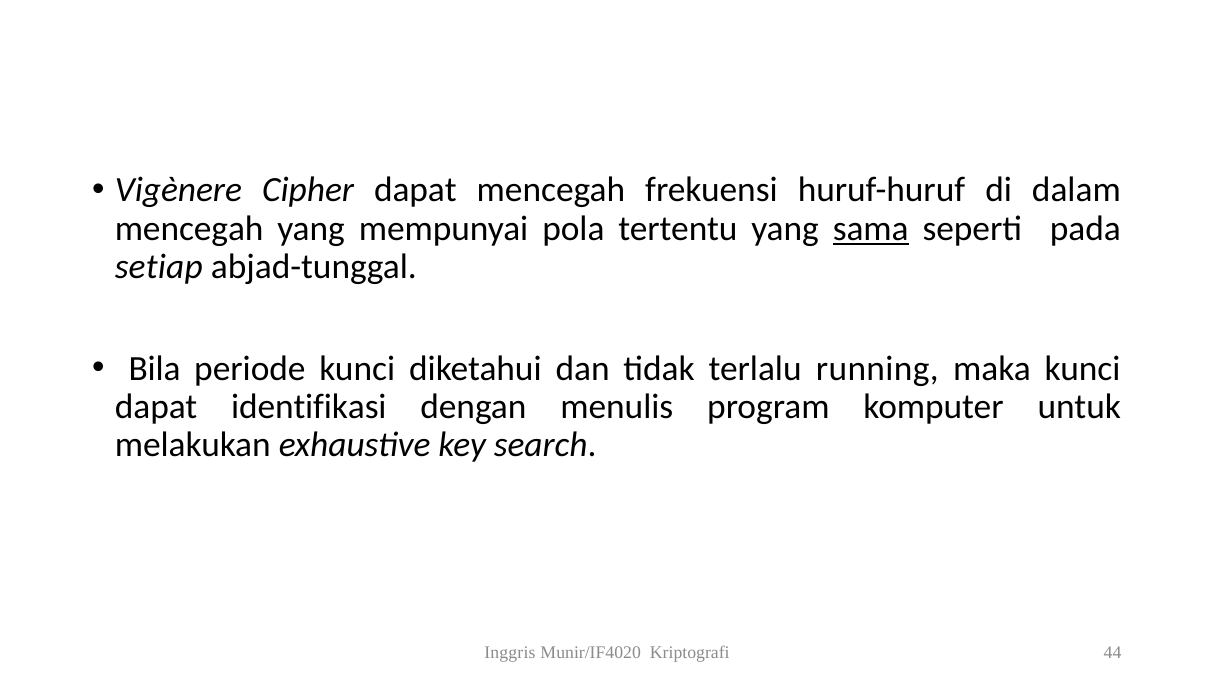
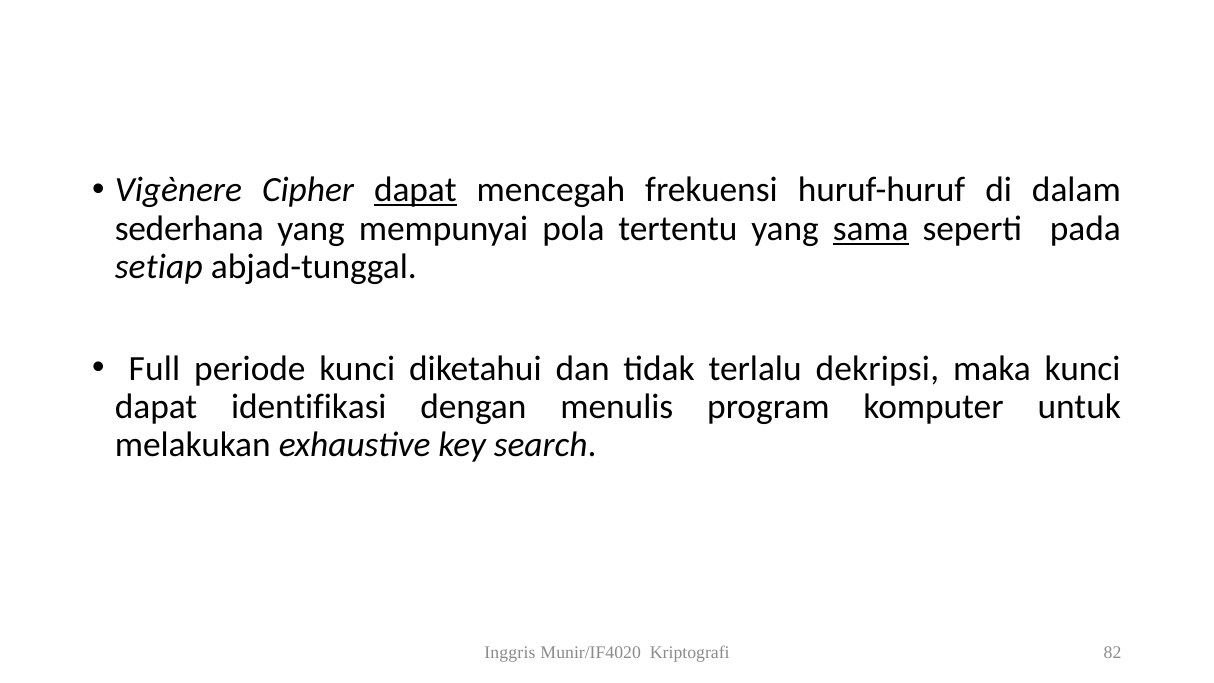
dapat at (415, 190) underline: none -> present
mencegah at (189, 228): mencegah -> sederhana
Bila: Bila -> Full
running: running -> dekripsi
44: 44 -> 82
